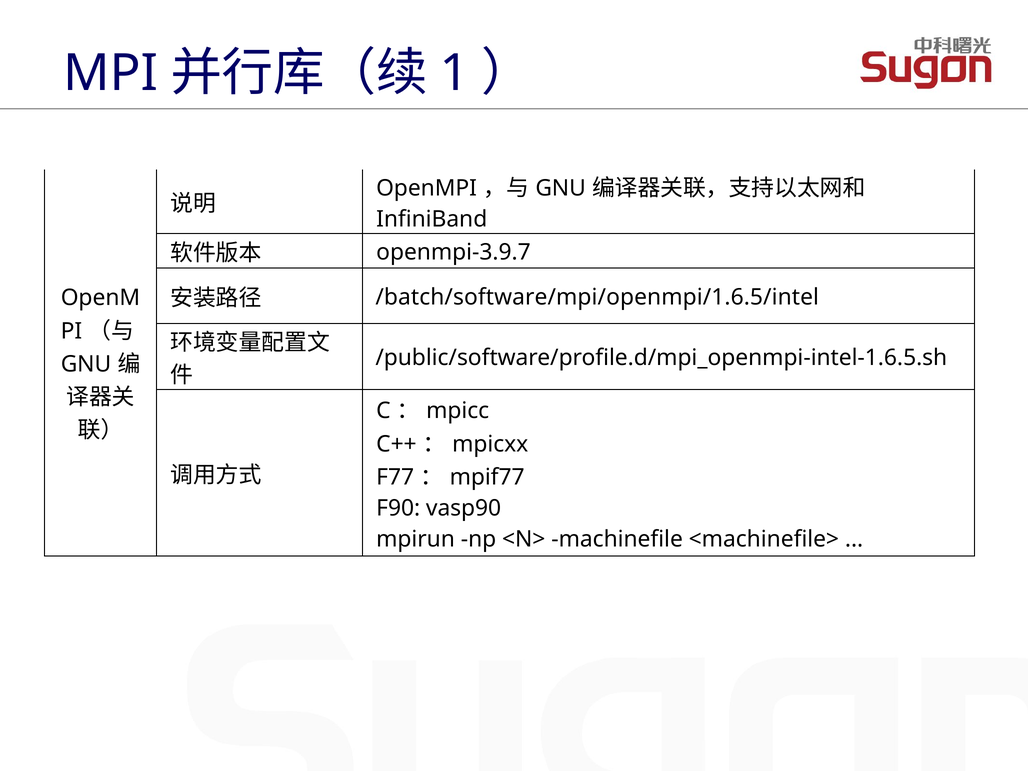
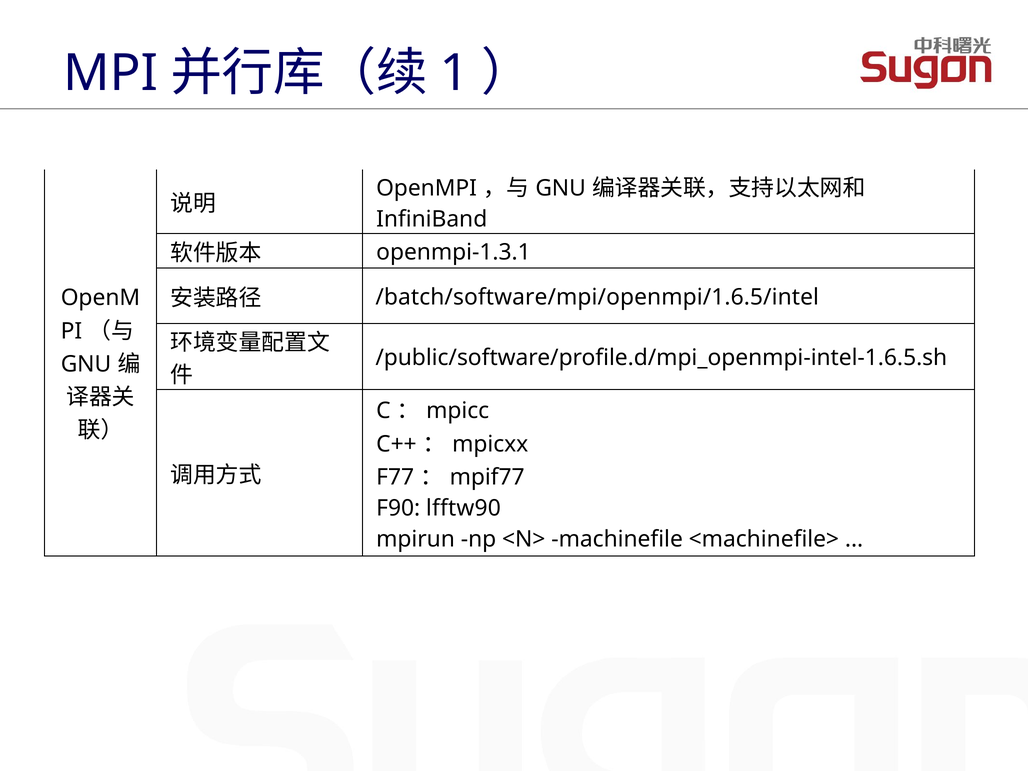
openmpi-3.9.7: openmpi-3.9.7 -> openmpi-1.3.1
vasp90: vasp90 -> lfftw90
